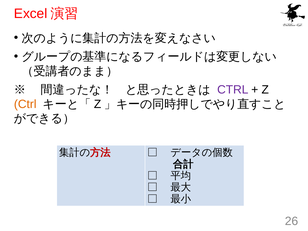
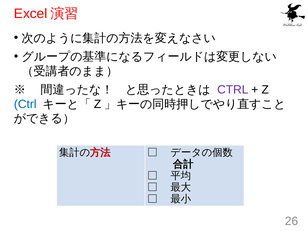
Ctrl at (25, 104) colour: orange -> blue
